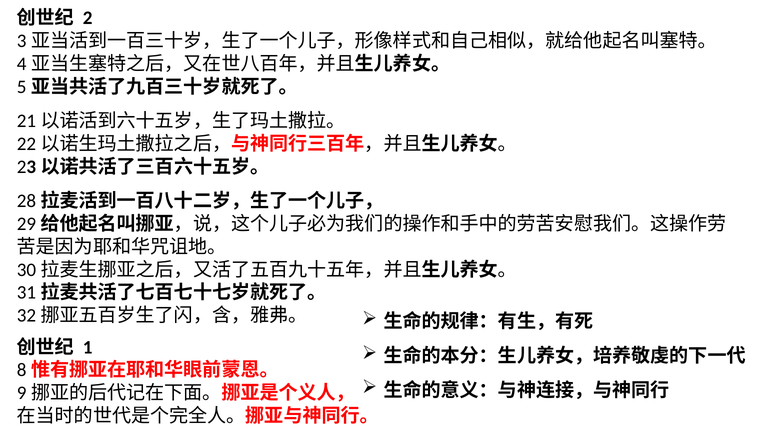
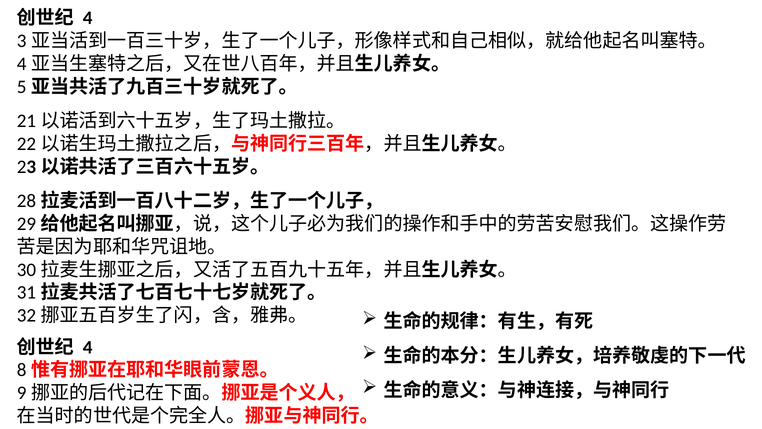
2 at (88, 18): 2 -> 4
1 at (88, 347): 1 -> 4
